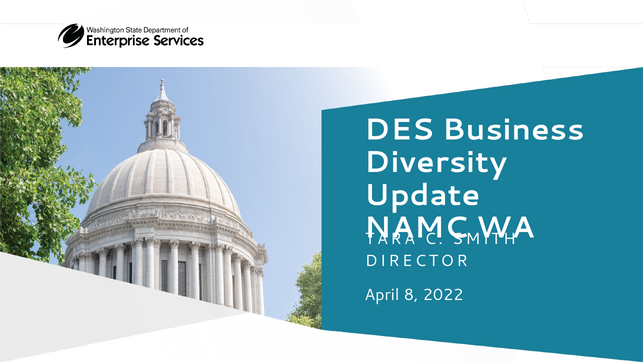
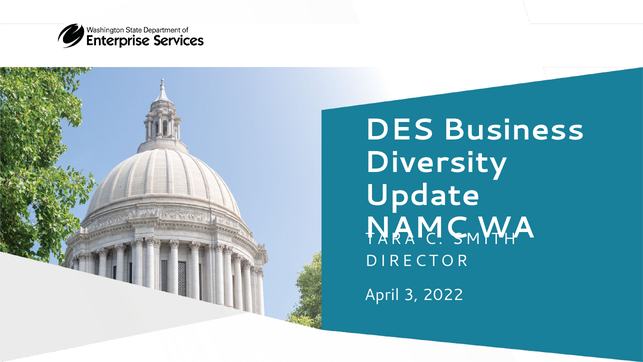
8: 8 -> 3
